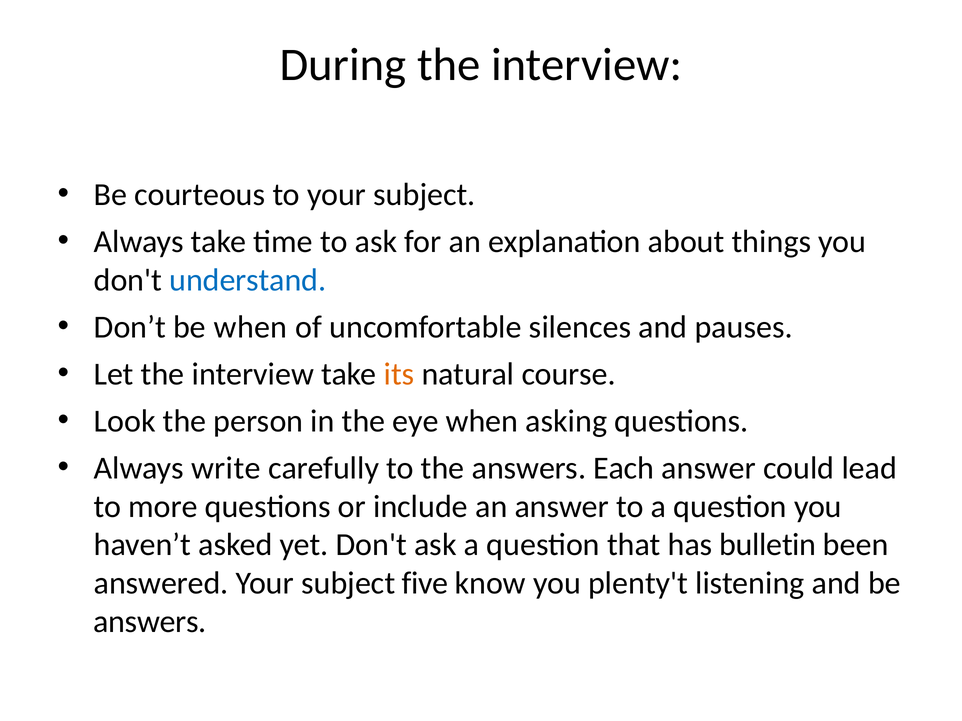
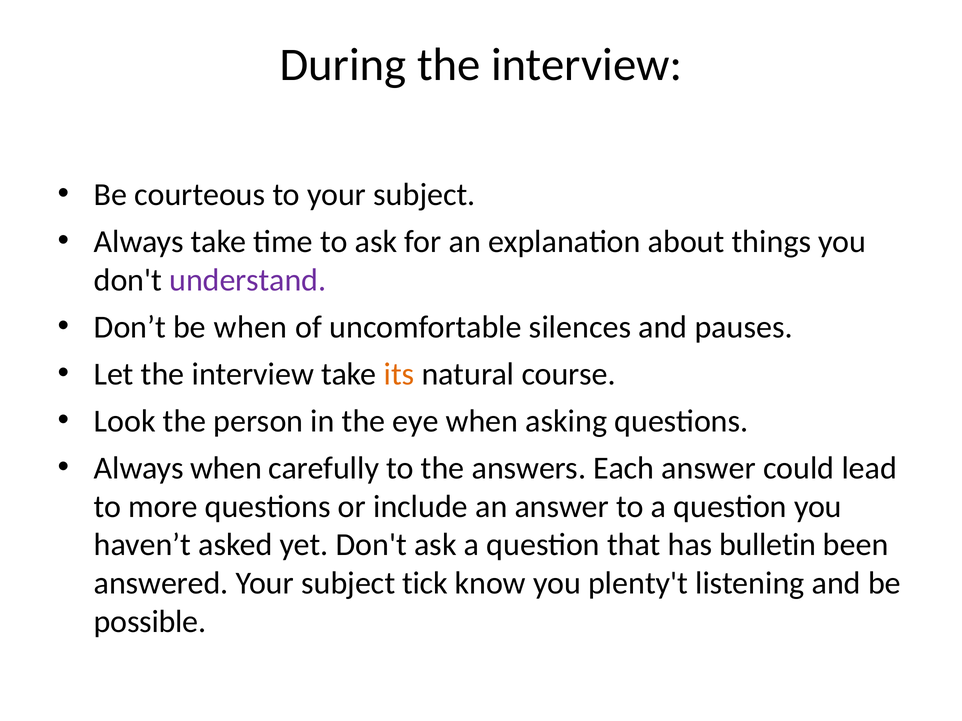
understand colour: blue -> purple
Always write: write -> when
five: five -> tick
answers at (150, 622): answers -> possible
